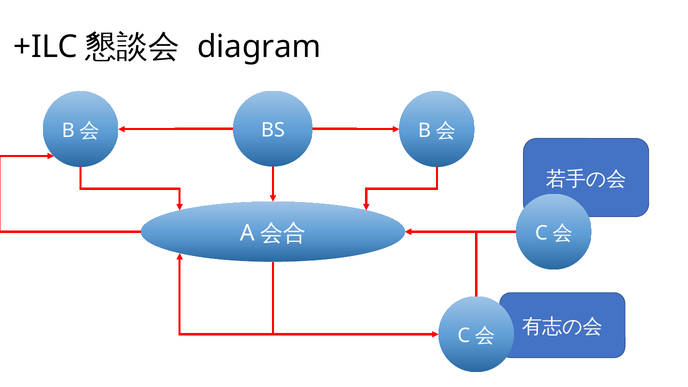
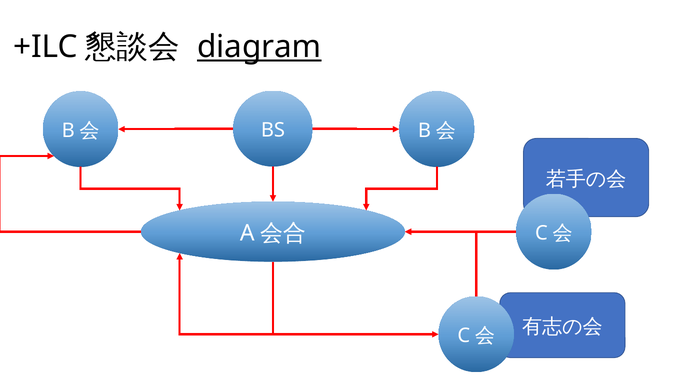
diagram underline: none -> present
